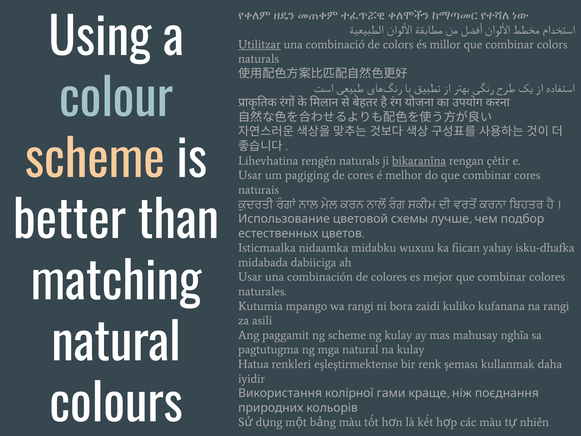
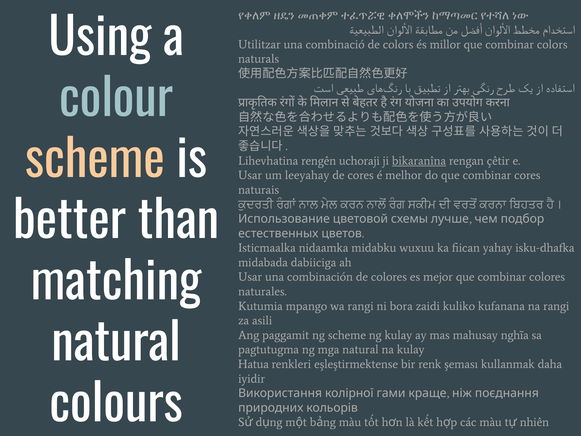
Utilitzar underline: present -> none
rengên naturals: naturals -> uchoraji
pagiging: pagiging -> leeyahay
